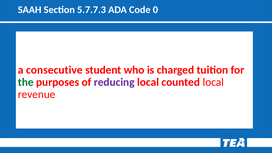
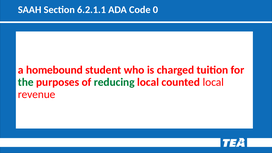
5.7.7.3: 5.7.7.3 -> 6.2.1.1
consecutive: consecutive -> homebound
reducing colour: purple -> green
